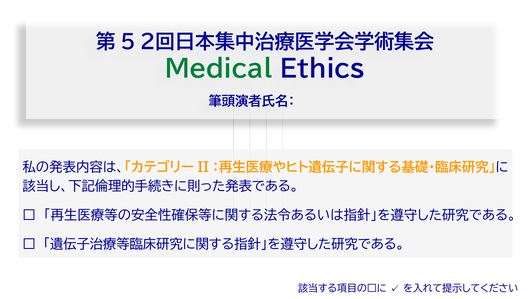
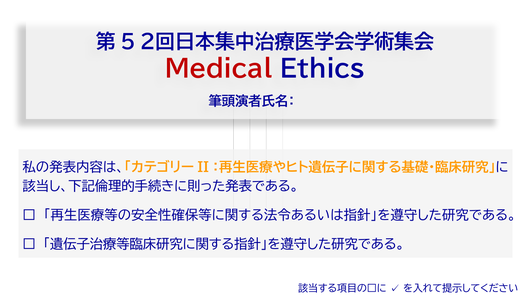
Medical colour: green -> red
